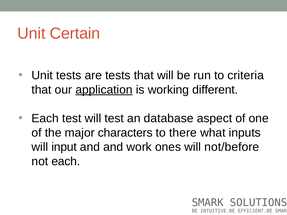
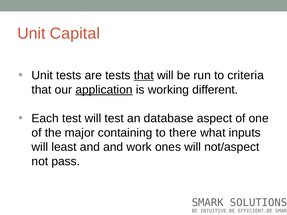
Certain: Certain -> Capital
that at (144, 75) underline: none -> present
characters: characters -> containing
input: input -> least
not/before: not/before -> not/aspect
not each: each -> pass
